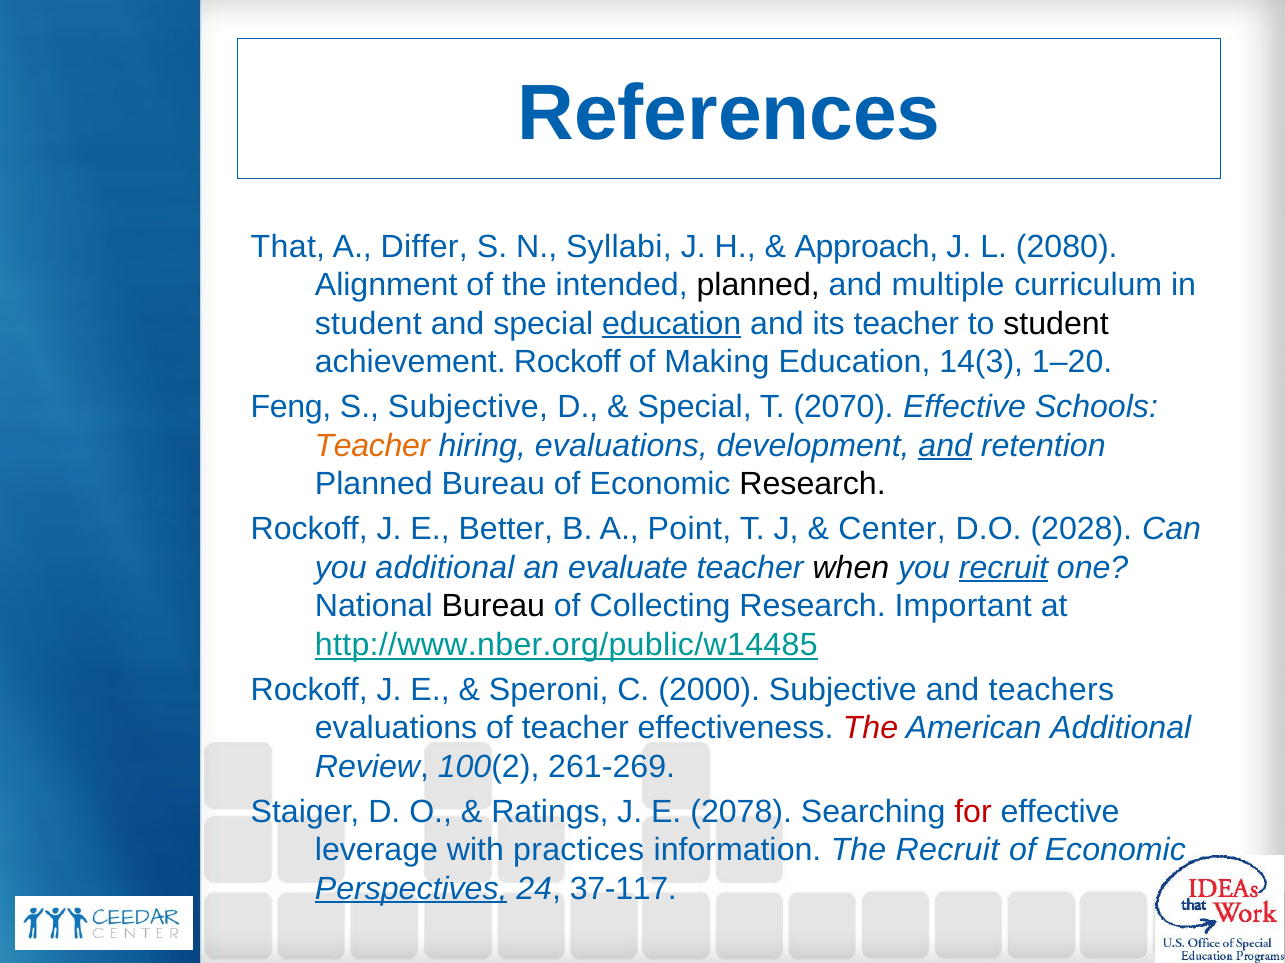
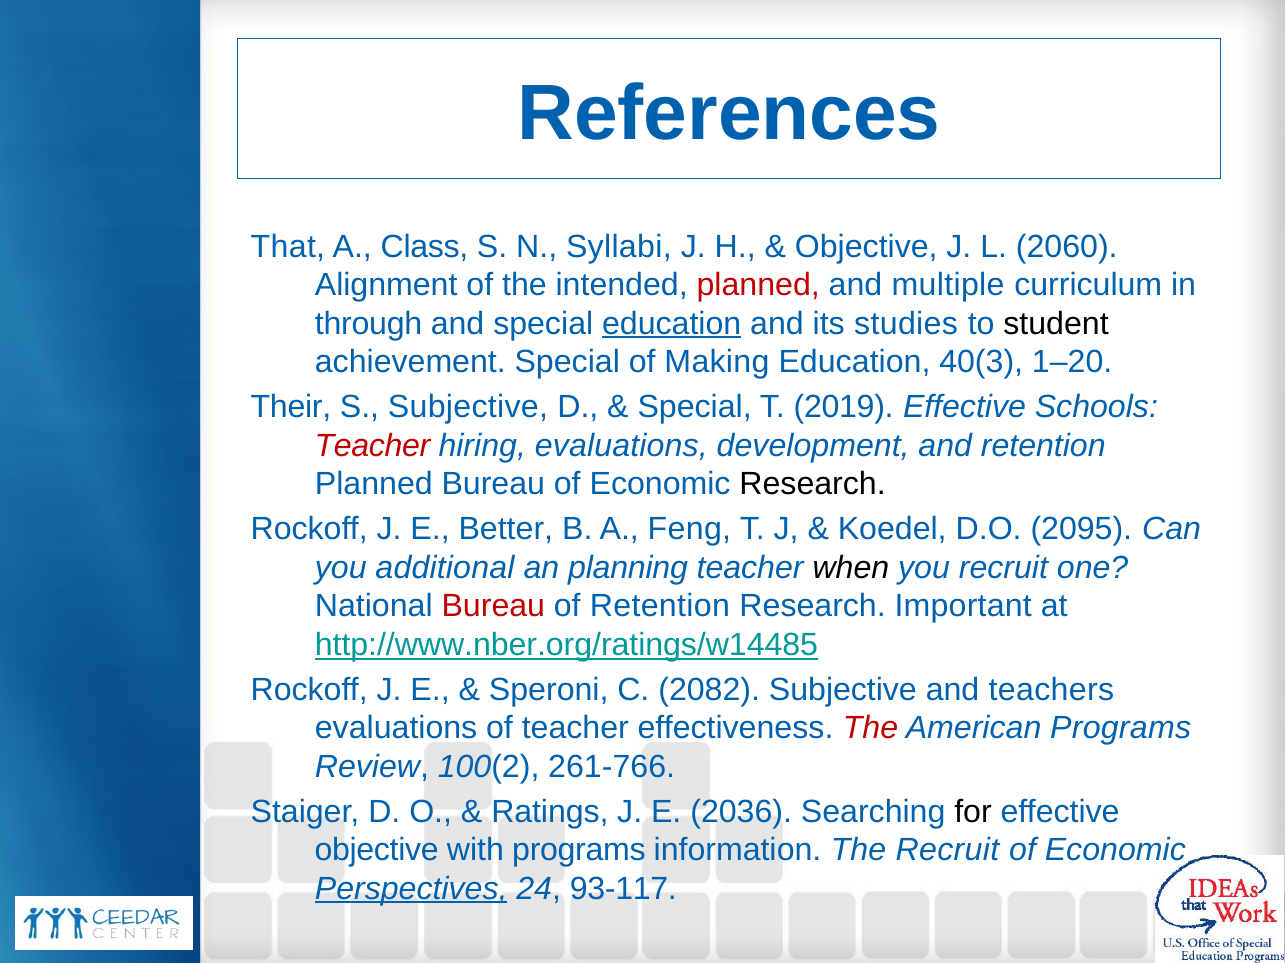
Differ: Differ -> Class
Approach at (866, 247): Approach -> Objective
2080: 2080 -> 2060
planned at (758, 285) colour: black -> red
student at (368, 324): student -> through
its teacher: teacher -> studies
achievement Rockoff: Rockoff -> Special
14(3: 14(3 -> 40(3
Feng: Feng -> Their
2070: 2070 -> 2019
Teacher at (372, 446) colour: orange -> red
and at (945, 446) underline: present -> none
Point: Point -> Feng
Center: Center -> Koedel
2028: 2028 -> 2095
evaluate: evaluate -> planning
recruit at (1003, 568) underline: present -> none
Bureau at (493, 607) colour: black -> red
of Collecting: Collecting -> Retention
http://www.nber.org/public/w14485: http://www.nber.org/public/w14485 -> http://www.nber.org/ratings/w14485
2000: 2000 -> 2082
American Additional: Additional -> Programs
261-269: 261-269 -> 261-766
2078: 2078 -> 2036
for colour: red -> black
leverage at (376, 851): leverage -> objective
with practices: practices -> programs
37-117: 37-117 -> 93-117
